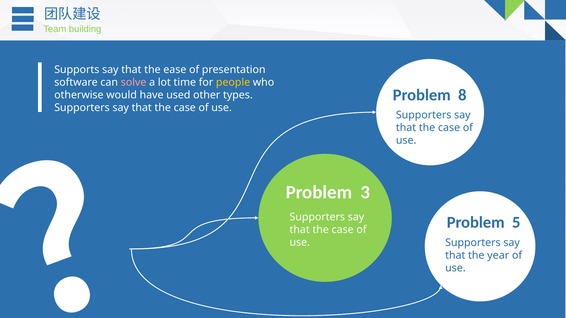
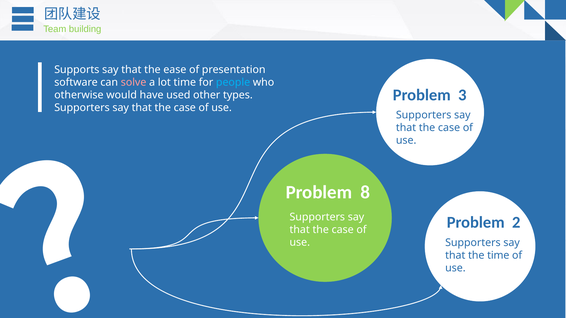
people colour: yellow -> light blue
8: 8 -> 3
3: 3 -> 8
5: 5 -> 2
the year: year -> time
